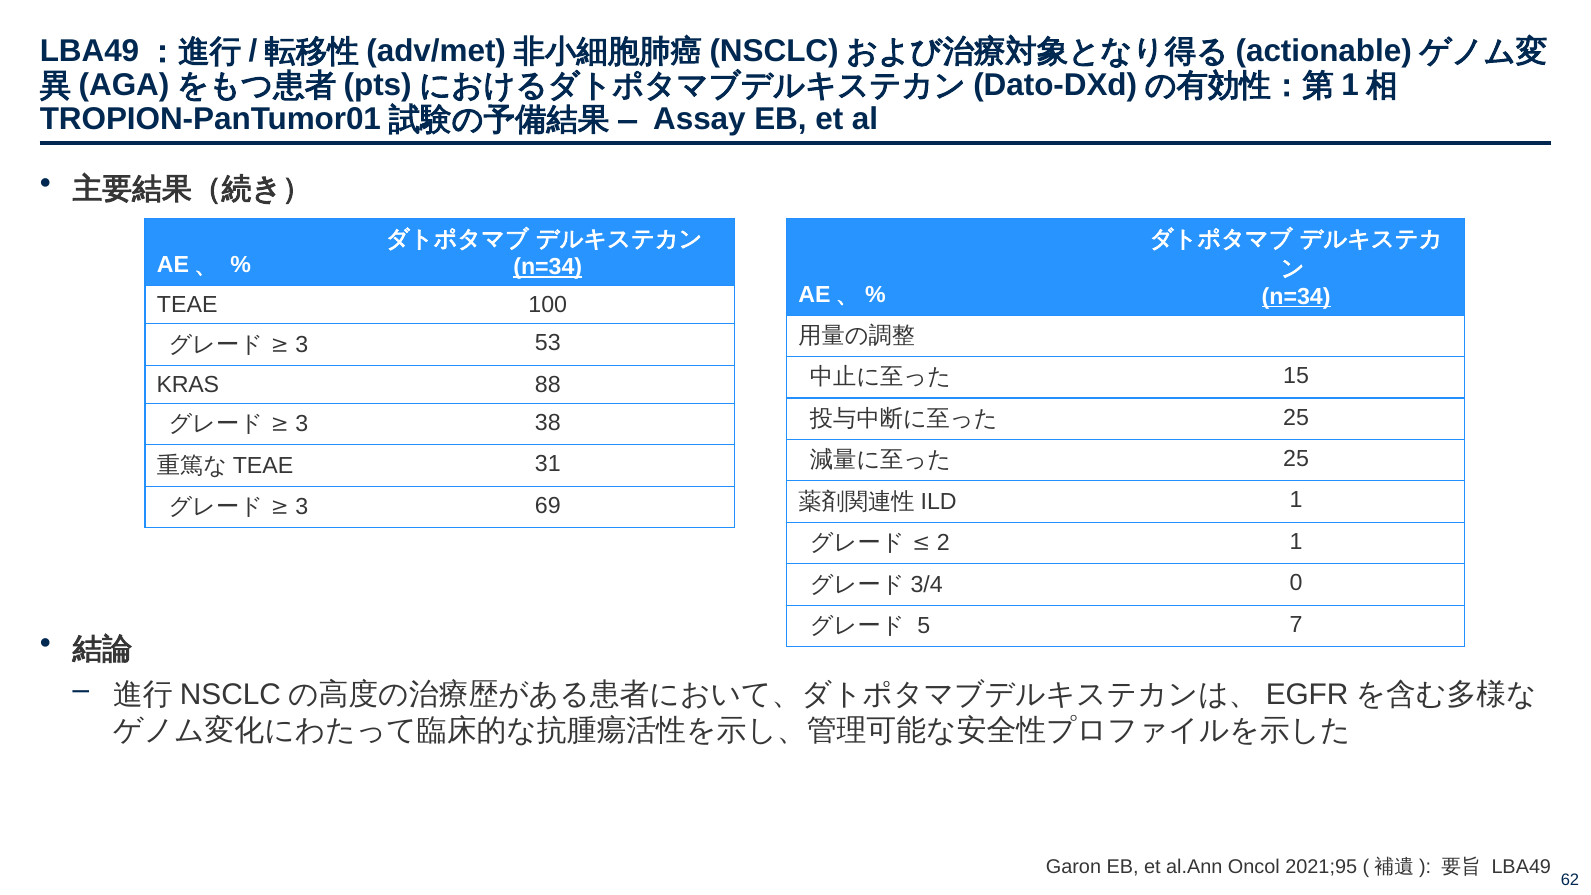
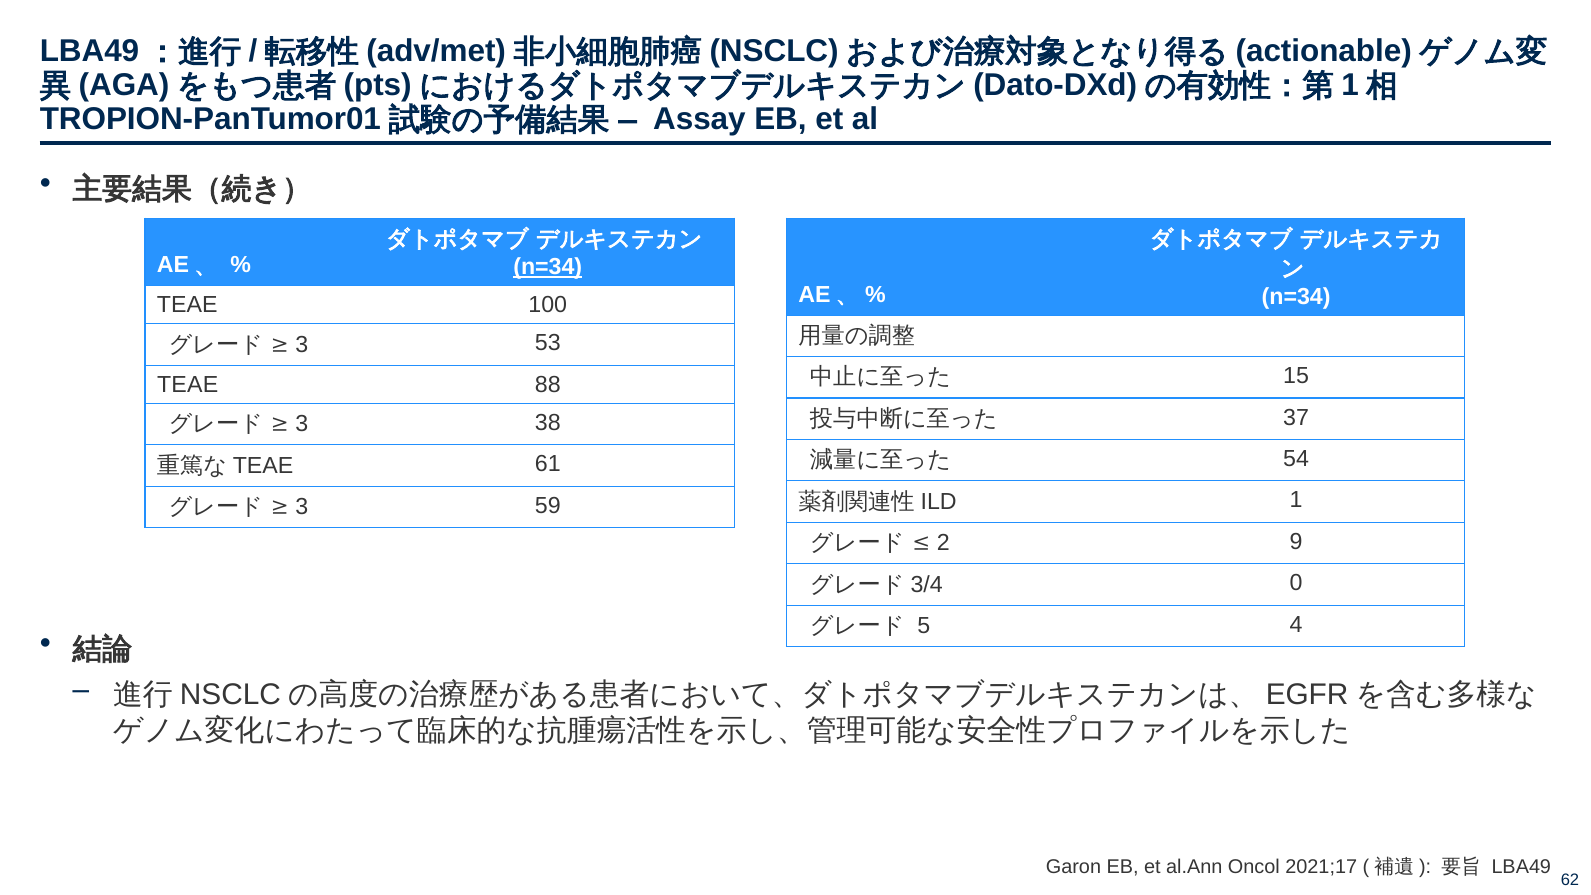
n=34 at (1296, 296) underline: present -> none
KRAS at (188, 385): KRAS -> TEAE
25 at (1296, 417): 25 -> 37
25 at (1296, 459): 25 -> 54
31: 31 -> 61
69: 69 -> 59
1 at (1296, 542): 1 -> 9
7: 7 -> 4
2021;95: 2021;95 -> 2021;17
